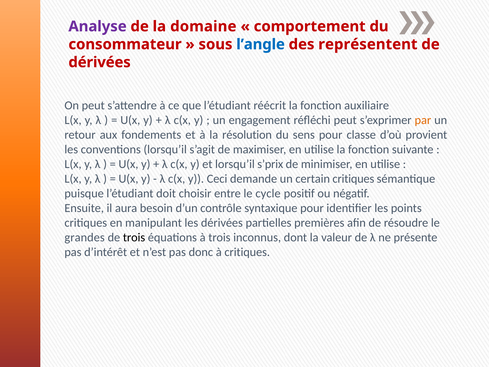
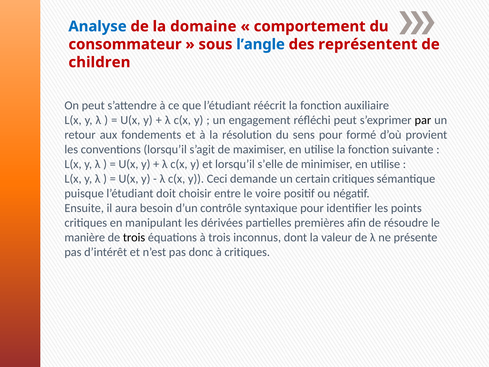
Analyse colour: purple -> blue
dérivées at (100, 62): dérivées -> children
par colour: orange -> black
classe: classe -> formé
s’prix: s’prix -> s’elle
cycle: cycle -> voire
grandes: grandes -> manière
